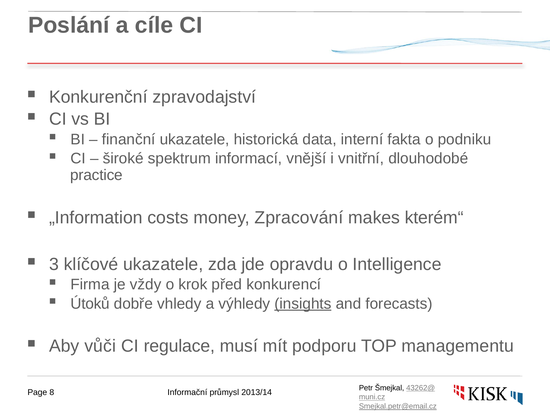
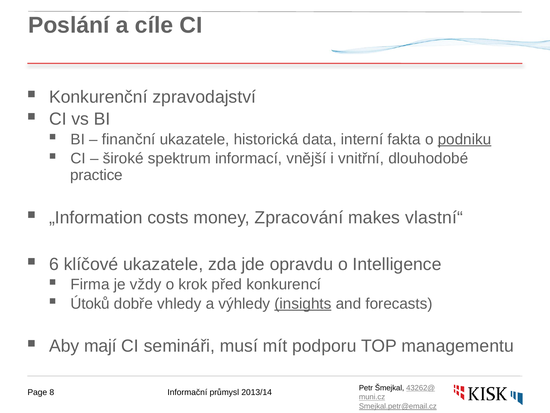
podniku underline: none -> present
kterém“: kterém“ -> vlastní“
3: 3 -> 6
vůči: vůči -> mají
regulace: regulace -> semináři
